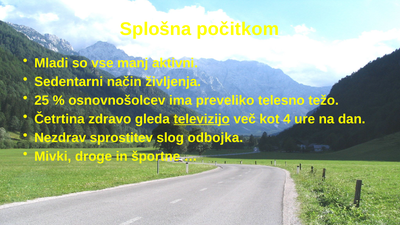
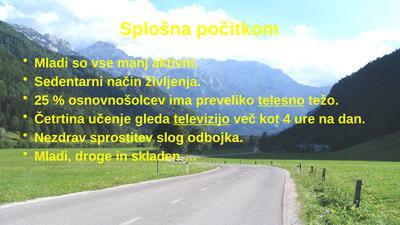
telesno underline: none -> present
zdravo: zdravo -> učenje
Mivki at (53, 156): Mivki -> Mladi
športne: športne -> skladen
